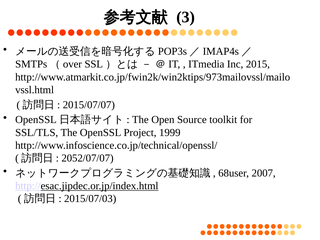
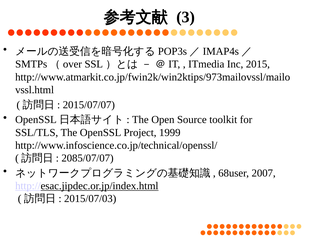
2052/07/07: 2052/07/07 -> 2085/07/07
